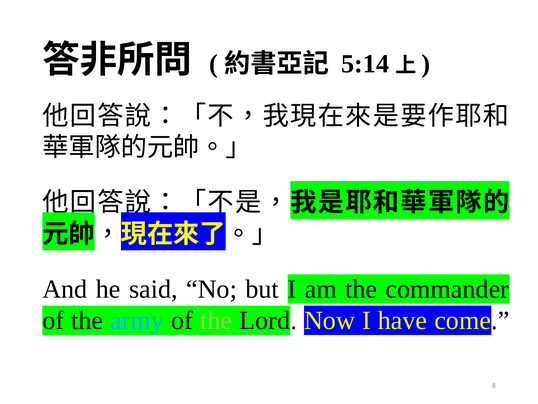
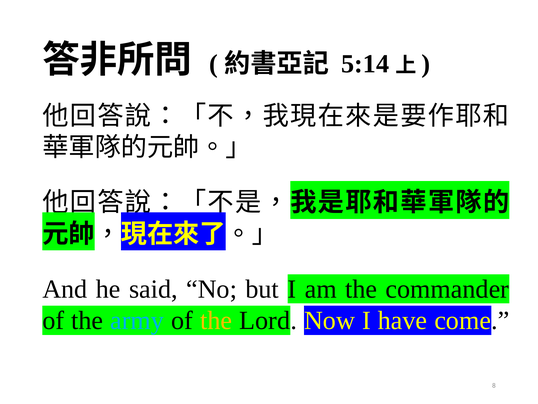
the at (216, 320) colour: light green -> yellow
